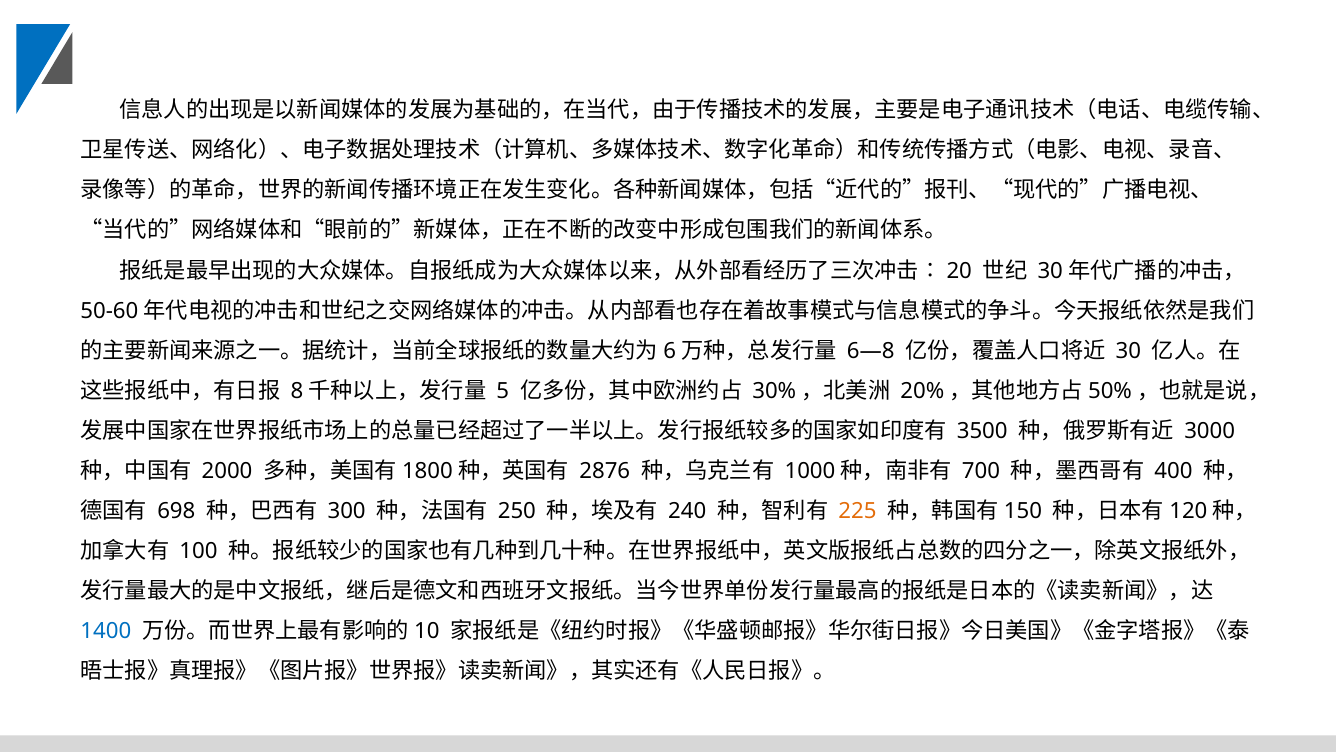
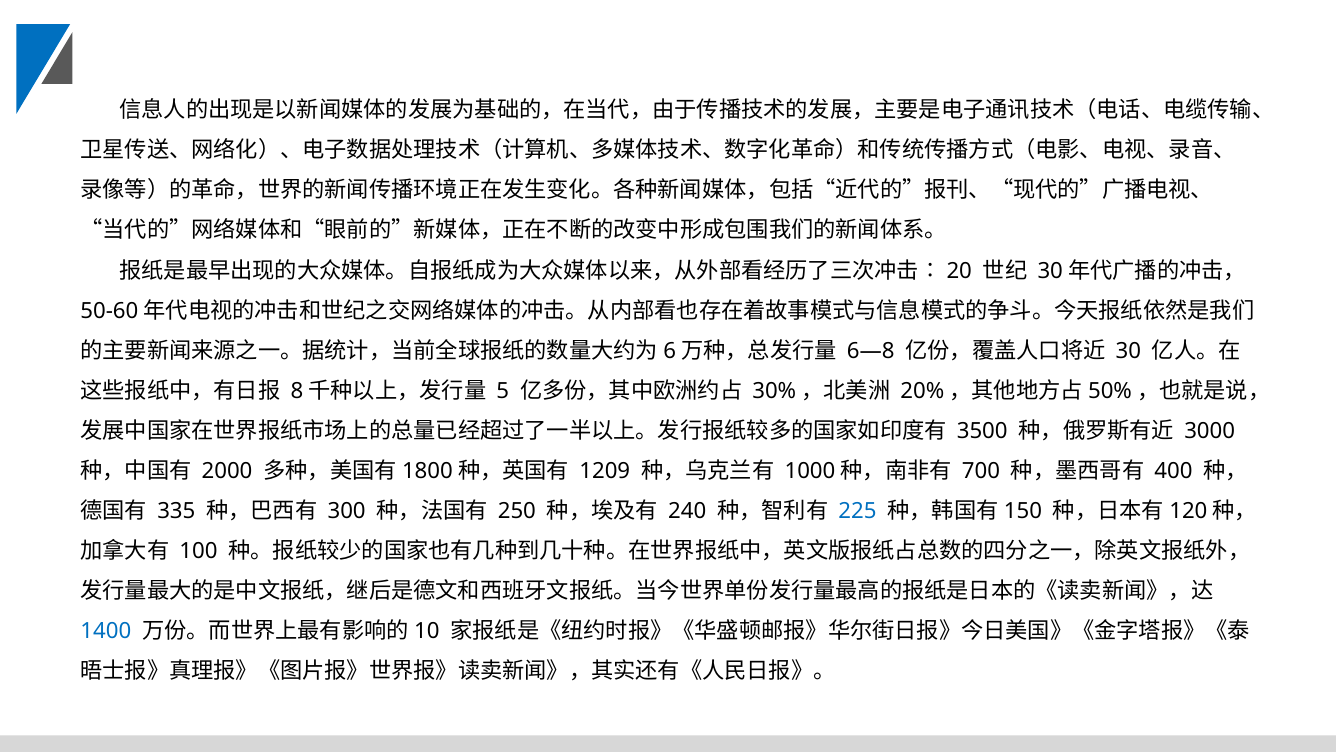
2876: 2876 -> 1209
698: 698 -> 335
225 colour: orange -> blue
